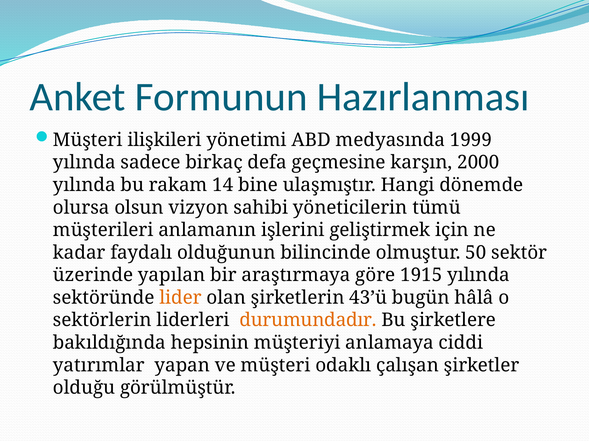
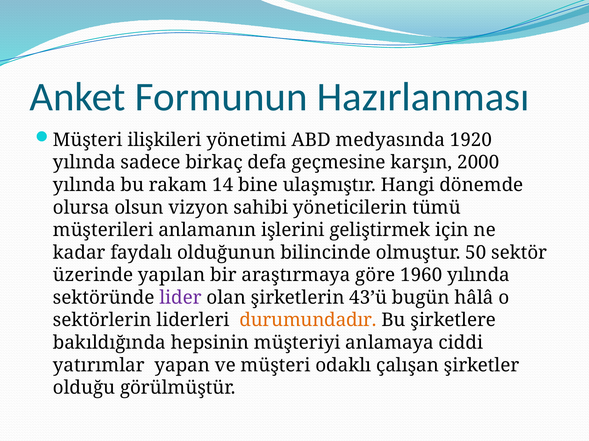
1999: 1999 -> 1920
1915: 1915 -> 1960
lider colour: orange -> purple
